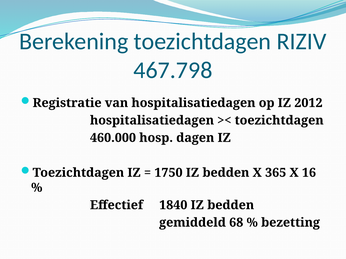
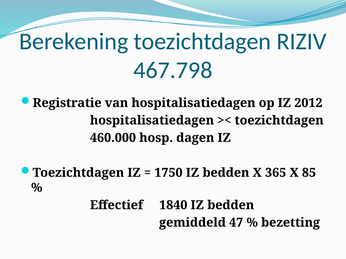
16: 16 -> 85
68: 68 -> 47
